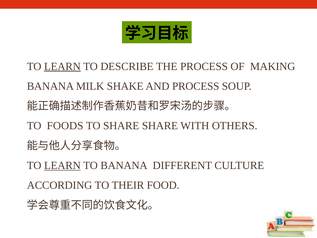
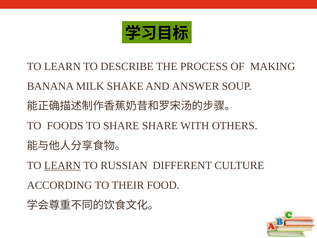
LEARN at (62, 66) underline: present -> none
AND PROCESS: PROCESS -> ANSWER
TO BANANA: BANANA -> RUSSIAN
